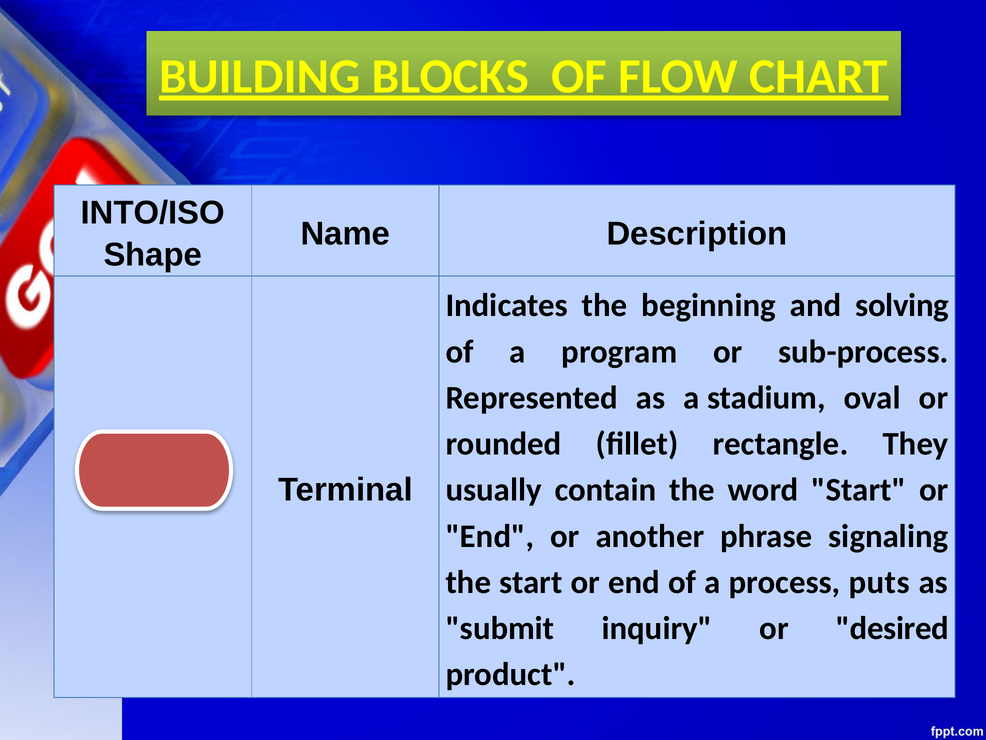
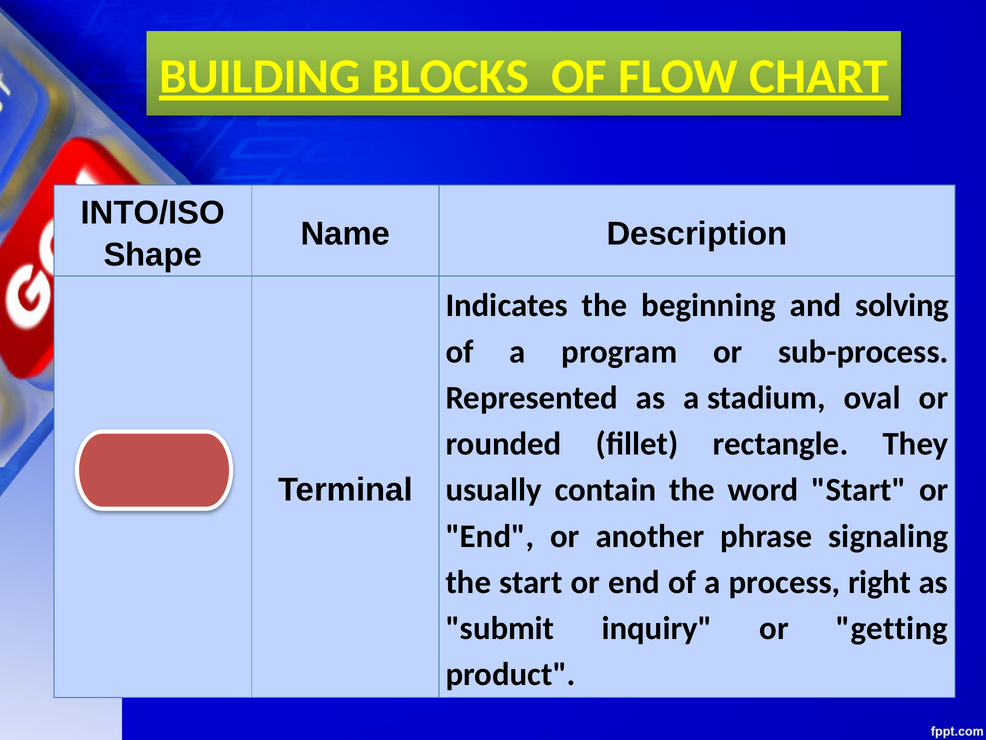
puts: puts -> right
desired: desired -> getting
